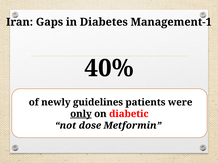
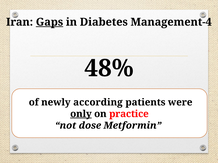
Gaps underline: none -> present
Management-1: Management-1 -> Management-4
40%: 40% -> 48%
guidelines: guidelines -> according
diabetic: diabetic -> practice
